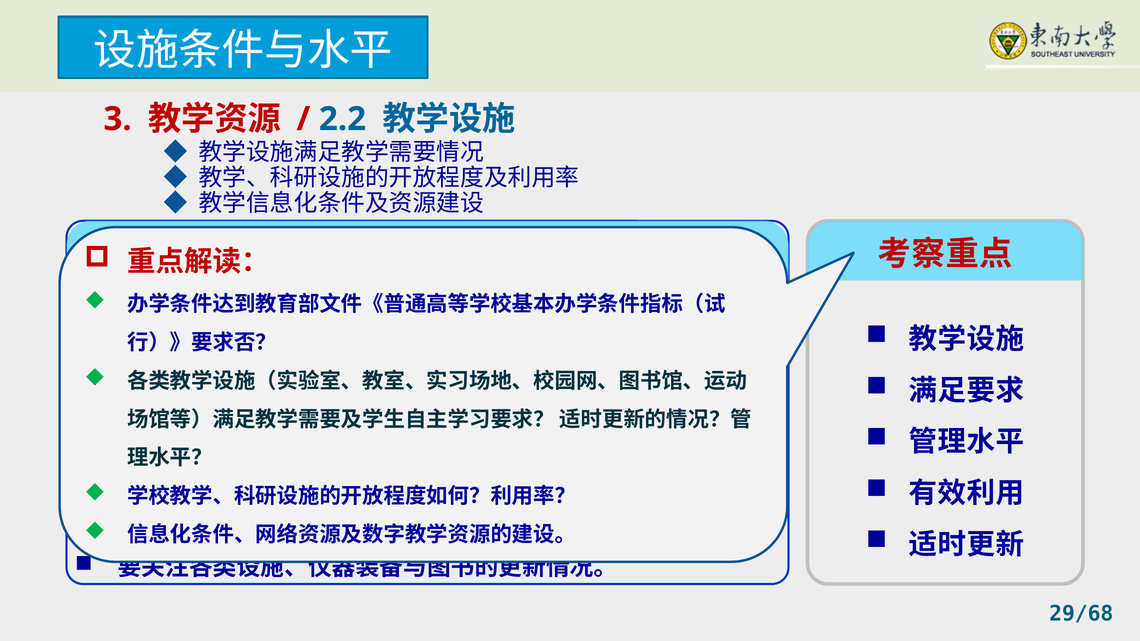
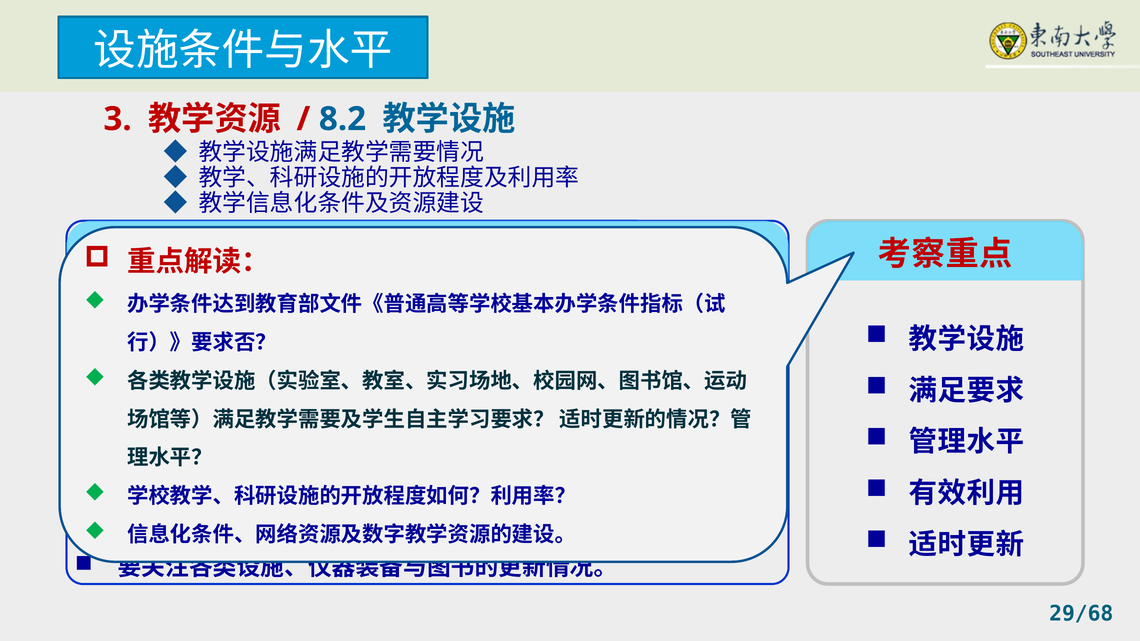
2.2: 2.2 -> 8.2
